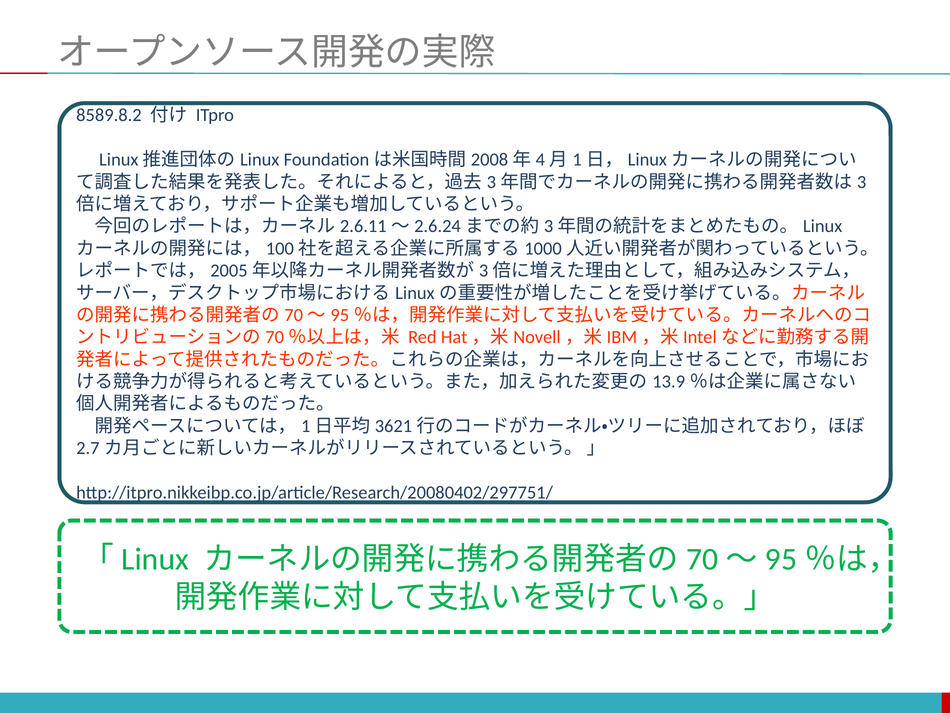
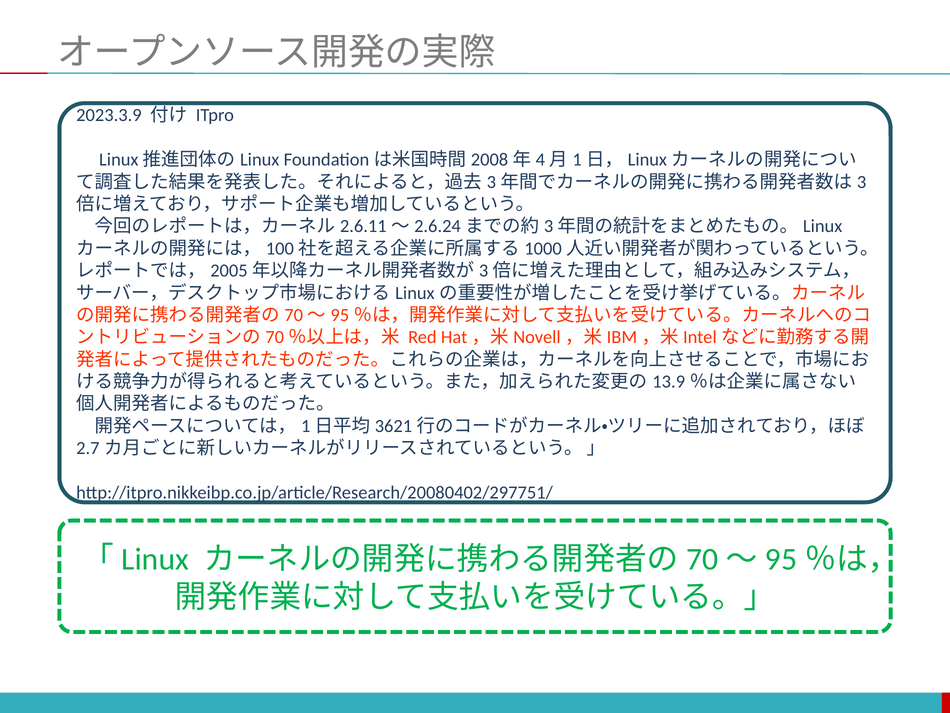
8589.8.2: 8589.8.2 -> 2023.3.9
